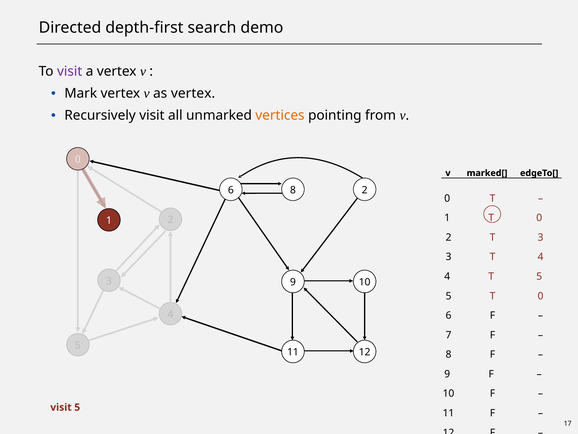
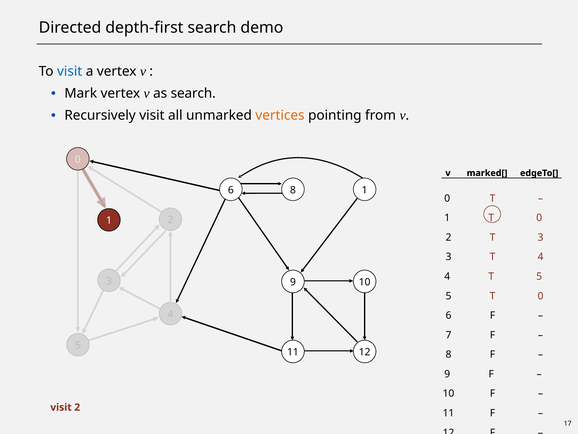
visit at (70, 71) colour: purple -> blue
as vertex: vertex -> search
8 2: 2 -> 1
visit 5: 5 -> 2
